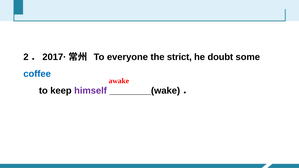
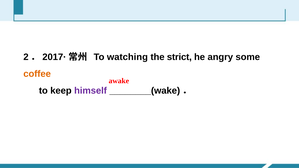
everyone: everyone -> watching
doubt: doubt -> angry
coffee colour: blue -> orange
